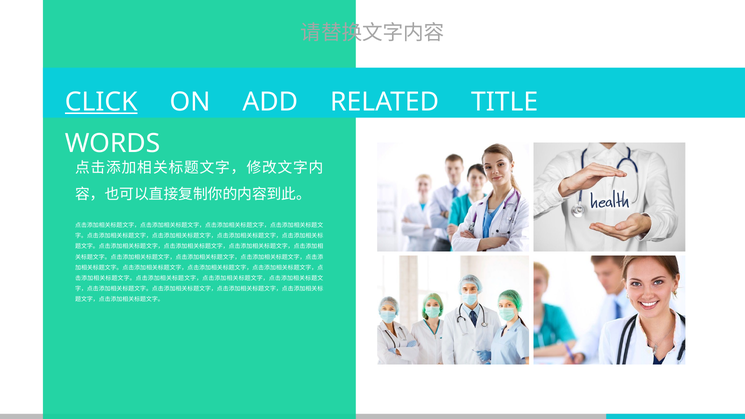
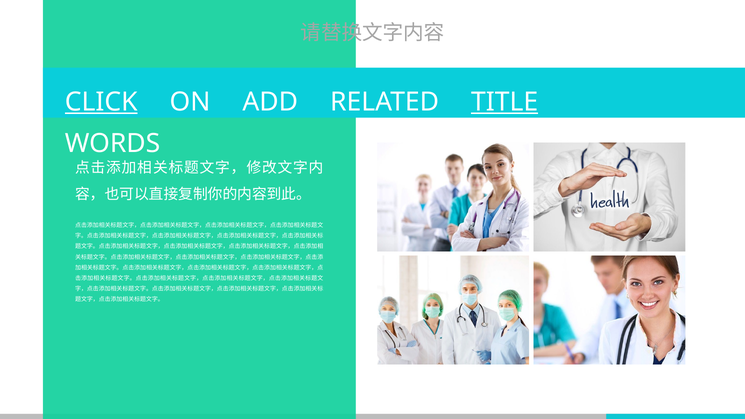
TITLE underline: none -> present
